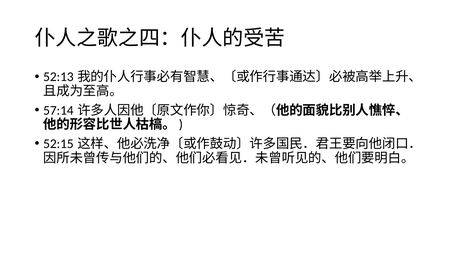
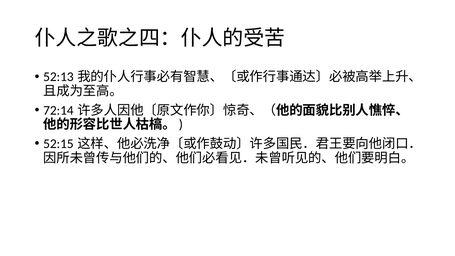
57:14: 57:14 -> 72:14
